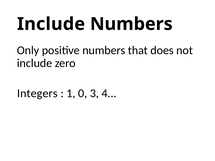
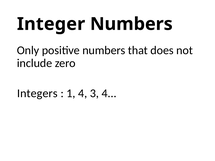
Include at (51, 24): Include -> Integer
1 0: 0 -> 4
